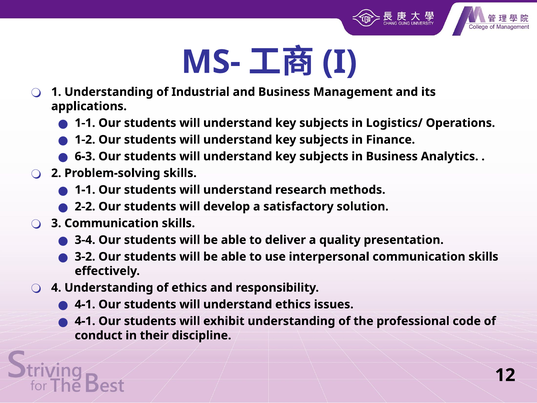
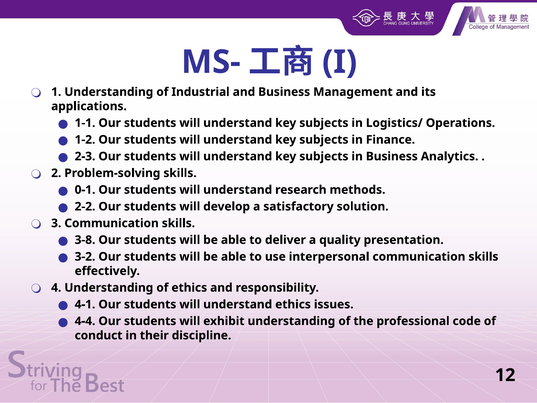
6-3: 6-3 -> 2-3
1-1 at (85, 190): 1-1 -> 0-1
3-4: 3-4 -> 3-8
4-1 at (85, 321): 4-1 -> 4-4
